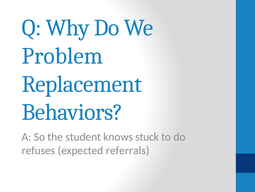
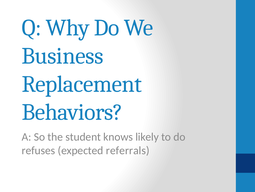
Problem: Problem -> Business
stuck: stuck -> likely
